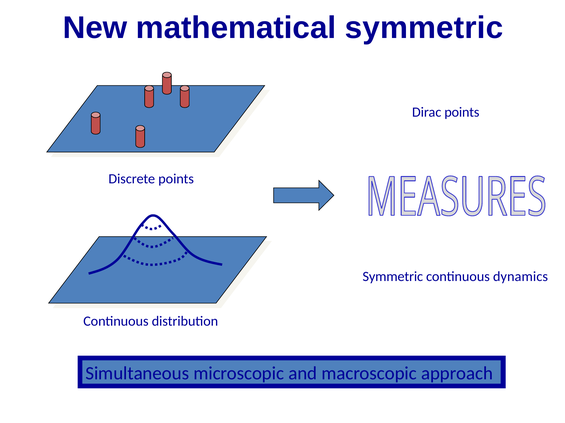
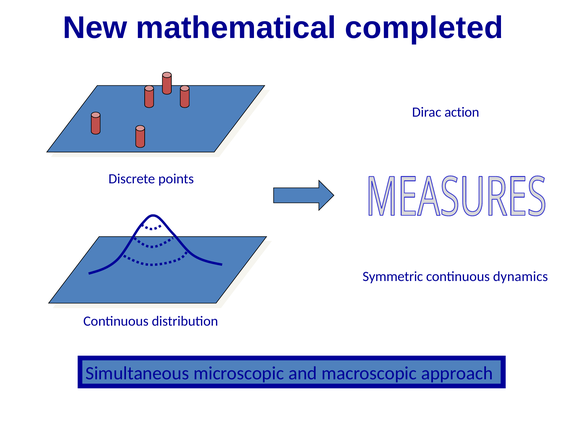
mathematical symmetric: symmetric -> completed
Dirac points: points -> action
